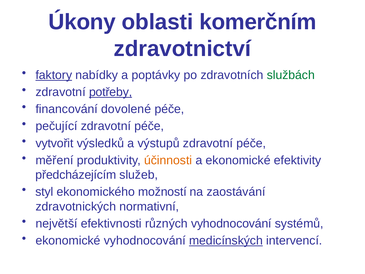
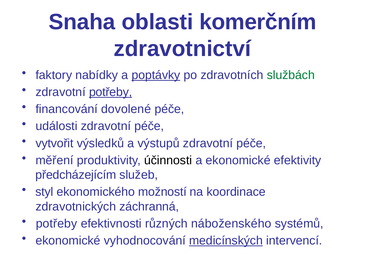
Úkony: Úkony -> Snaha
faktory underline: present -> none
poptávky underline: none -> present
pečující: pečující -> události
účinnosti colour: orange -> black
zaostávání: zaostávání -> koordinace
normativní: normativní -> záchranná
největší at (57, 223): největší -> potřeby
různých vyhodnocování: vyhodnocování -> náboženského
